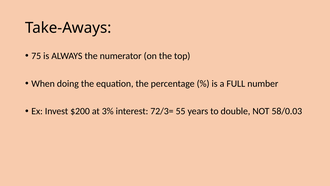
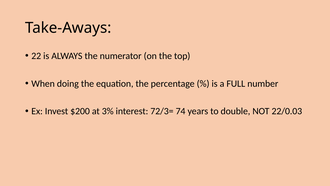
75: 75 -> 22
55: 55 -> 74
58/0.03: 58/0.03 -> 22/0.03
